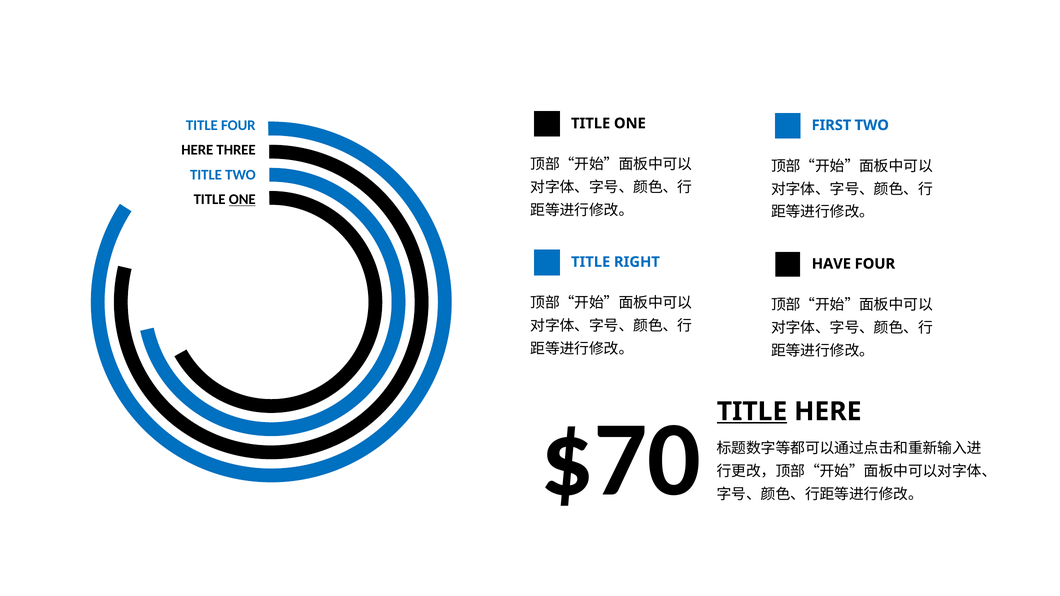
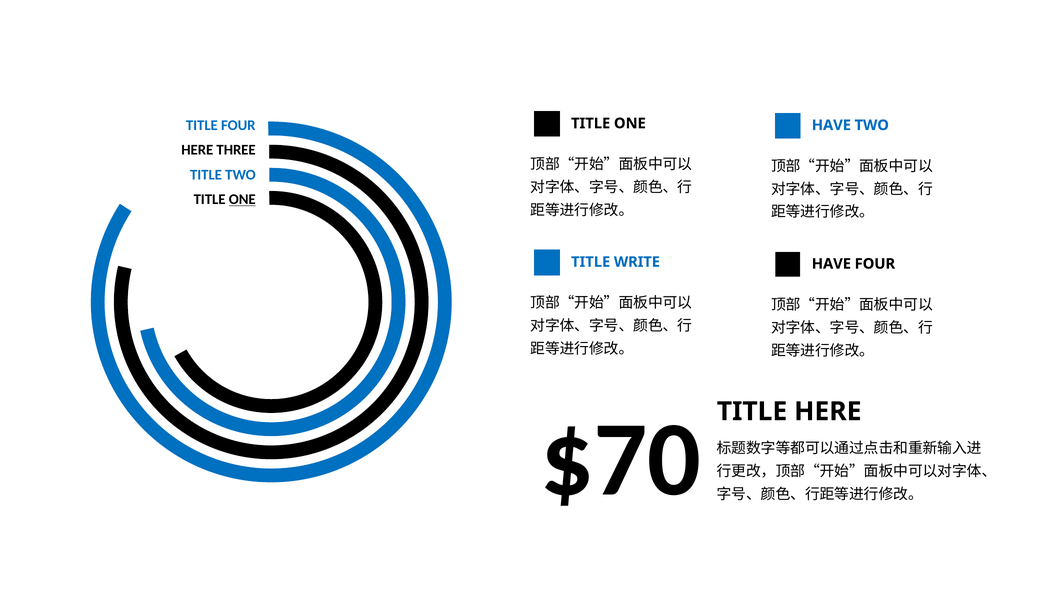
FIRST at (831, 125): FIRST -> HAVE
RIGHT: RIGHT -> WRITE
TITLE at (752, 412) underline: present -> none
